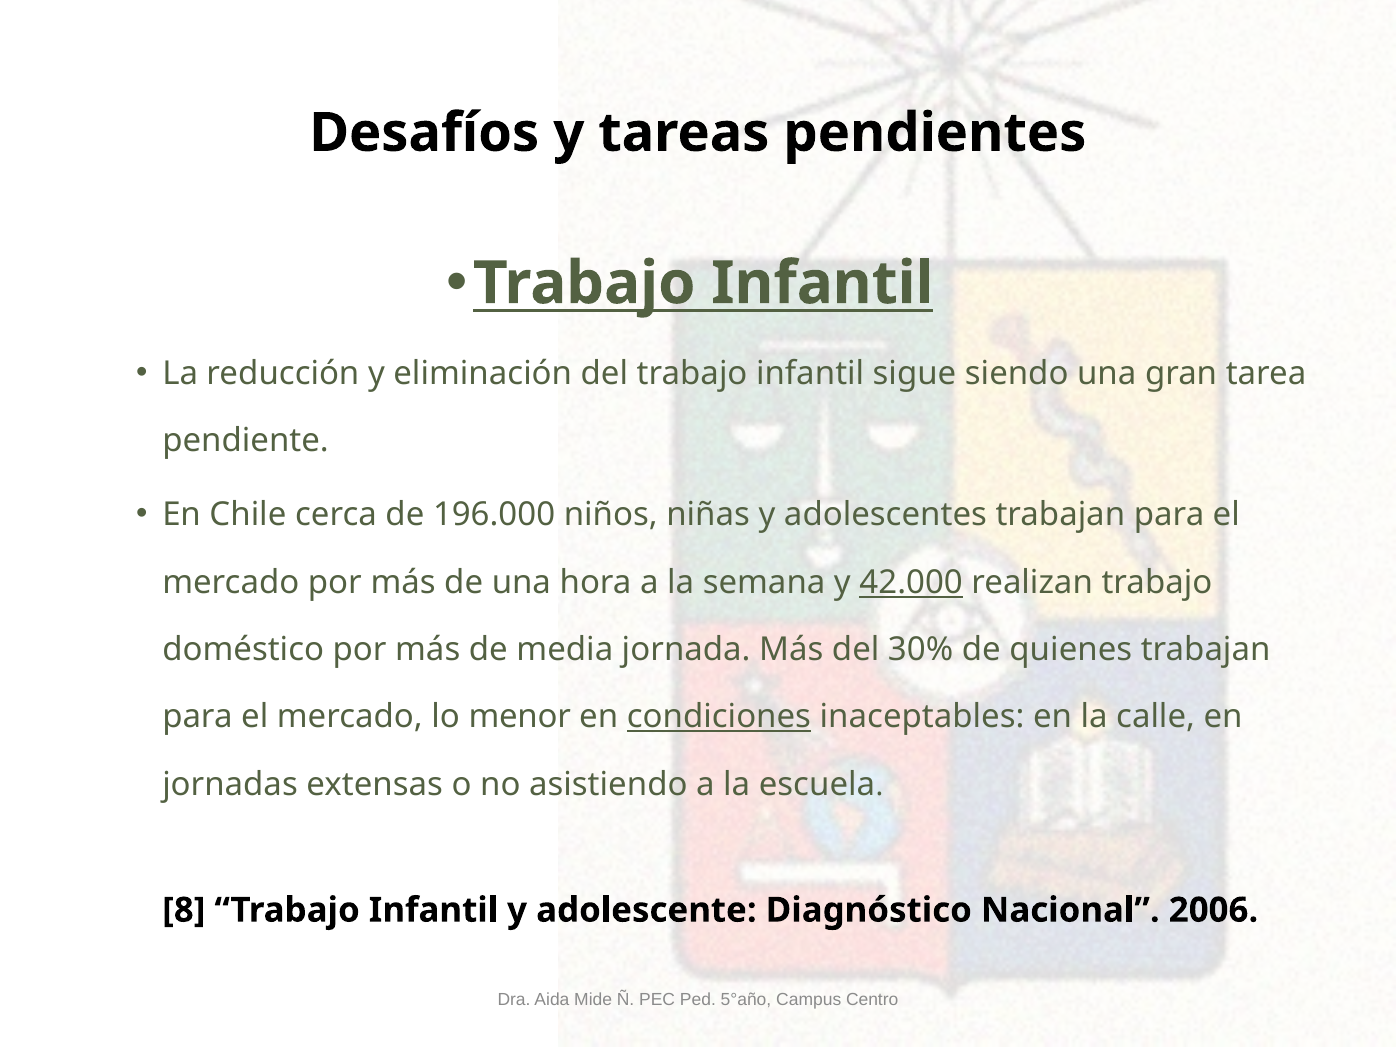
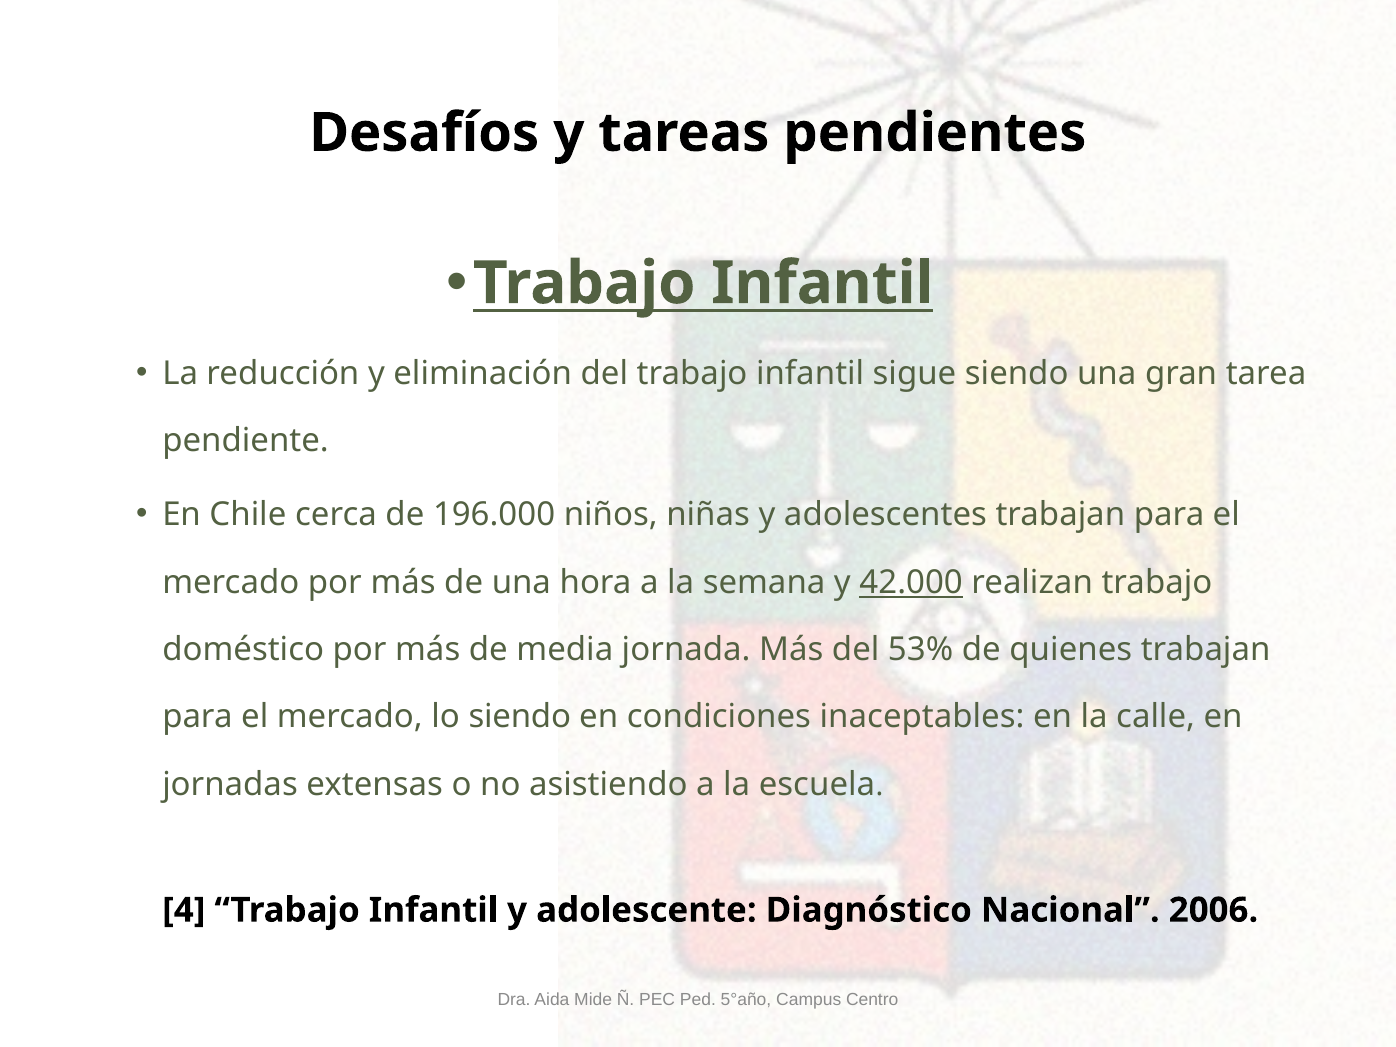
30%: 30% -> 53%
lo menor: menor -> siendo
condiciones underline: present -> none
8: 8 -> 4
